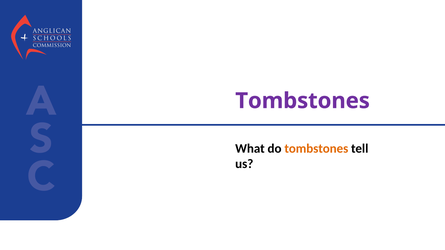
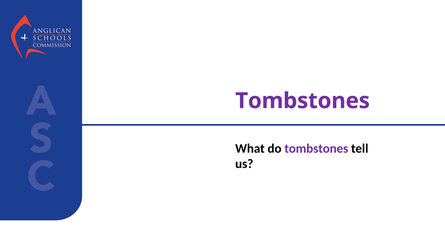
tombstones at (316, 149) colour: orange -> purple
